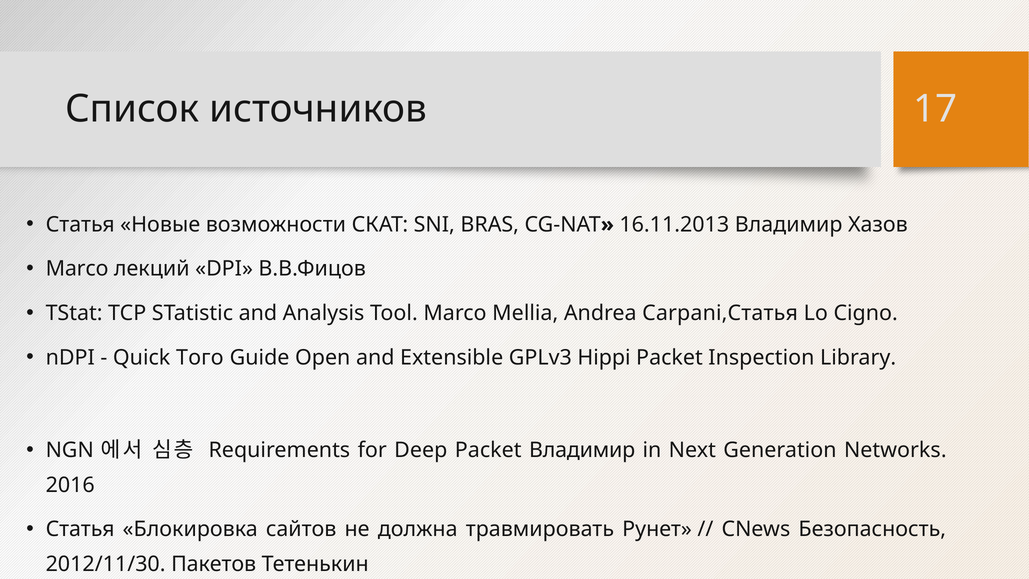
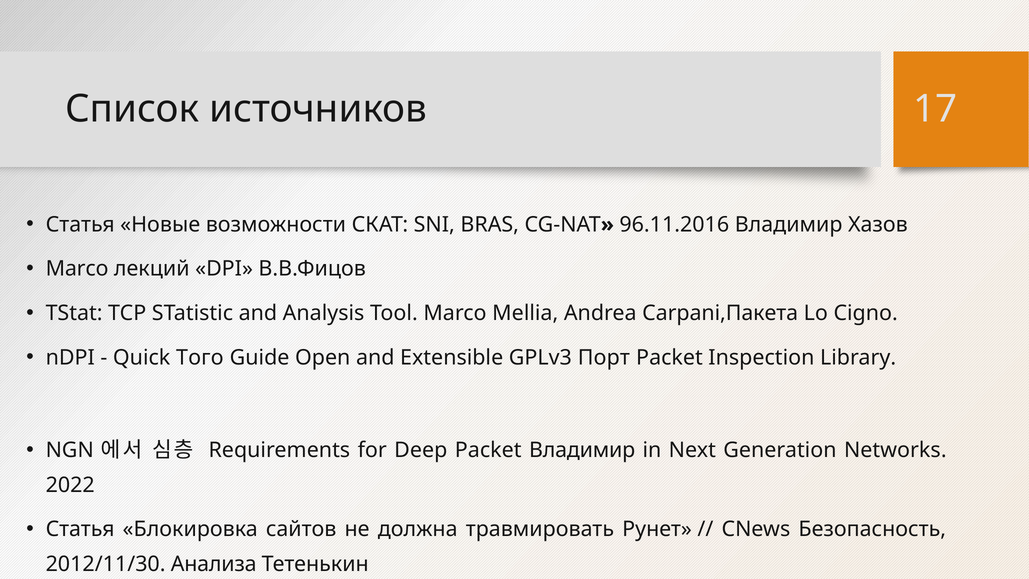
16.11.2013: 16.11.2013 -> 96.11.2016
Carpani,Cтатья: Carpani,Cтатья -> Carpani,Пакета
Hippi: Hippi -> Порт
2016: 2016 -> 2022
Пакетов: Пакетов -> Анализа
